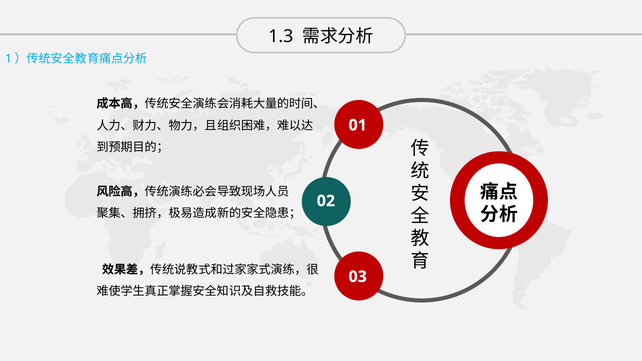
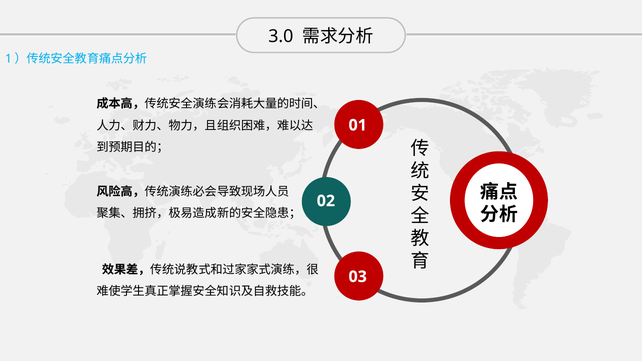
1.3: 1.3 -> 3.0
